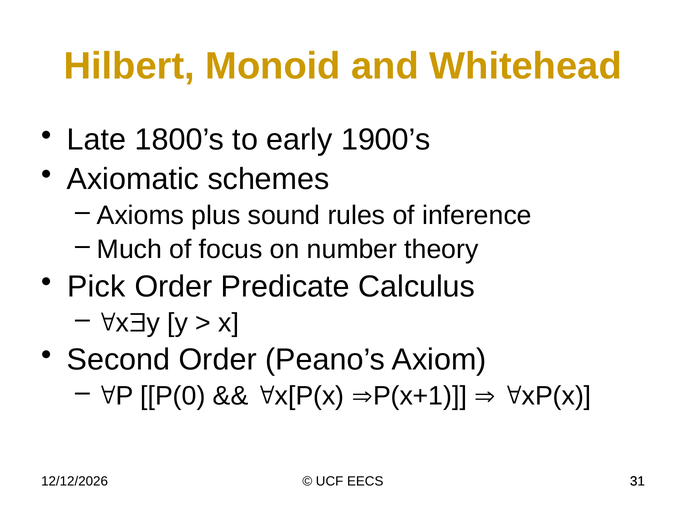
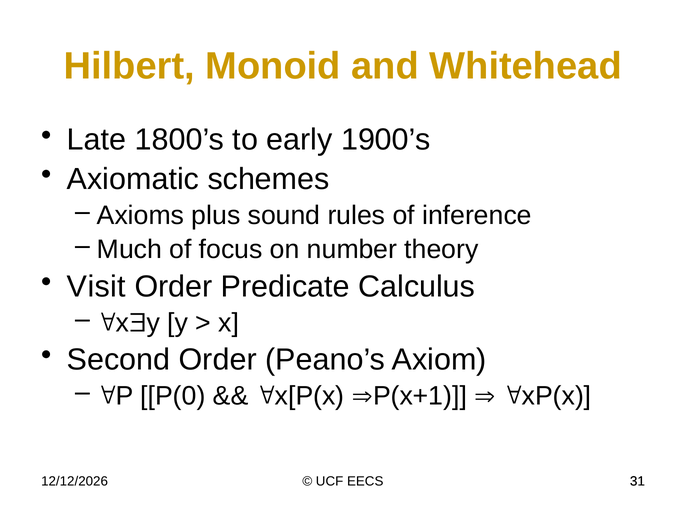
Pick: Pick -> Visit
